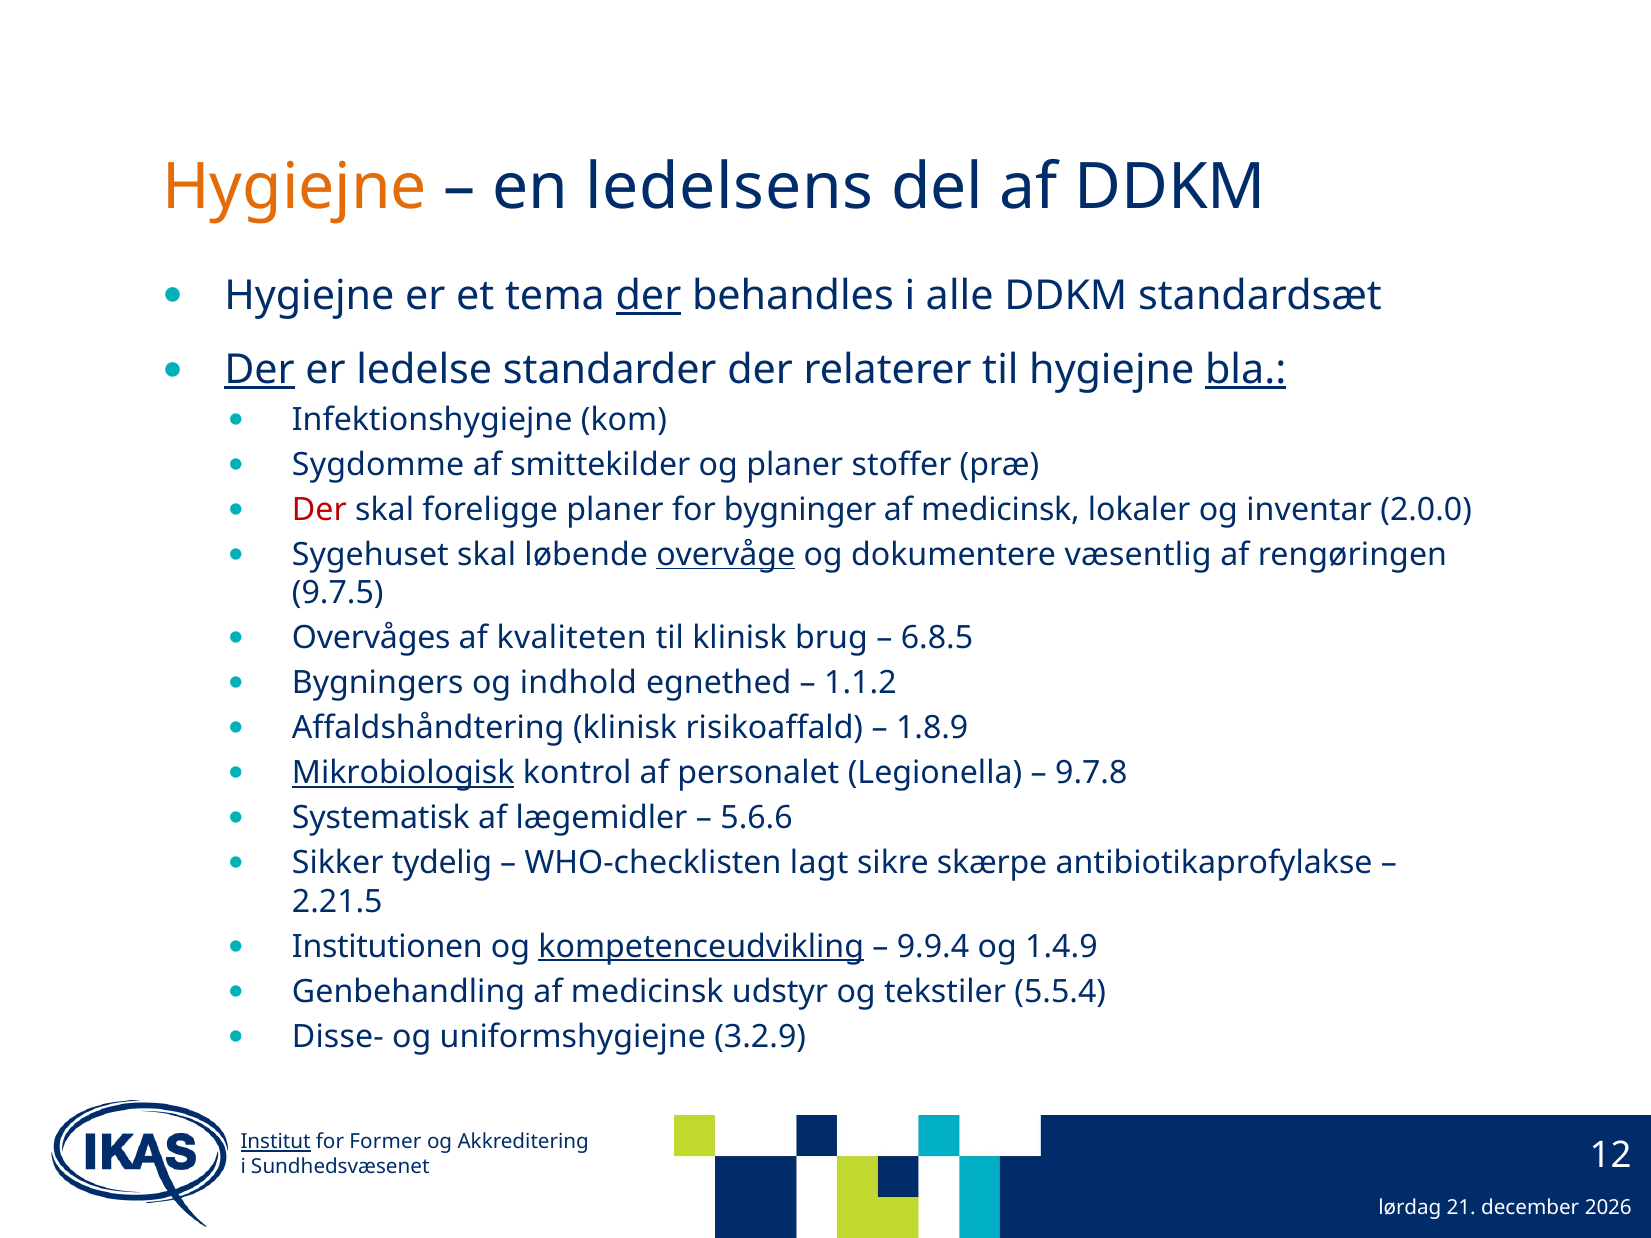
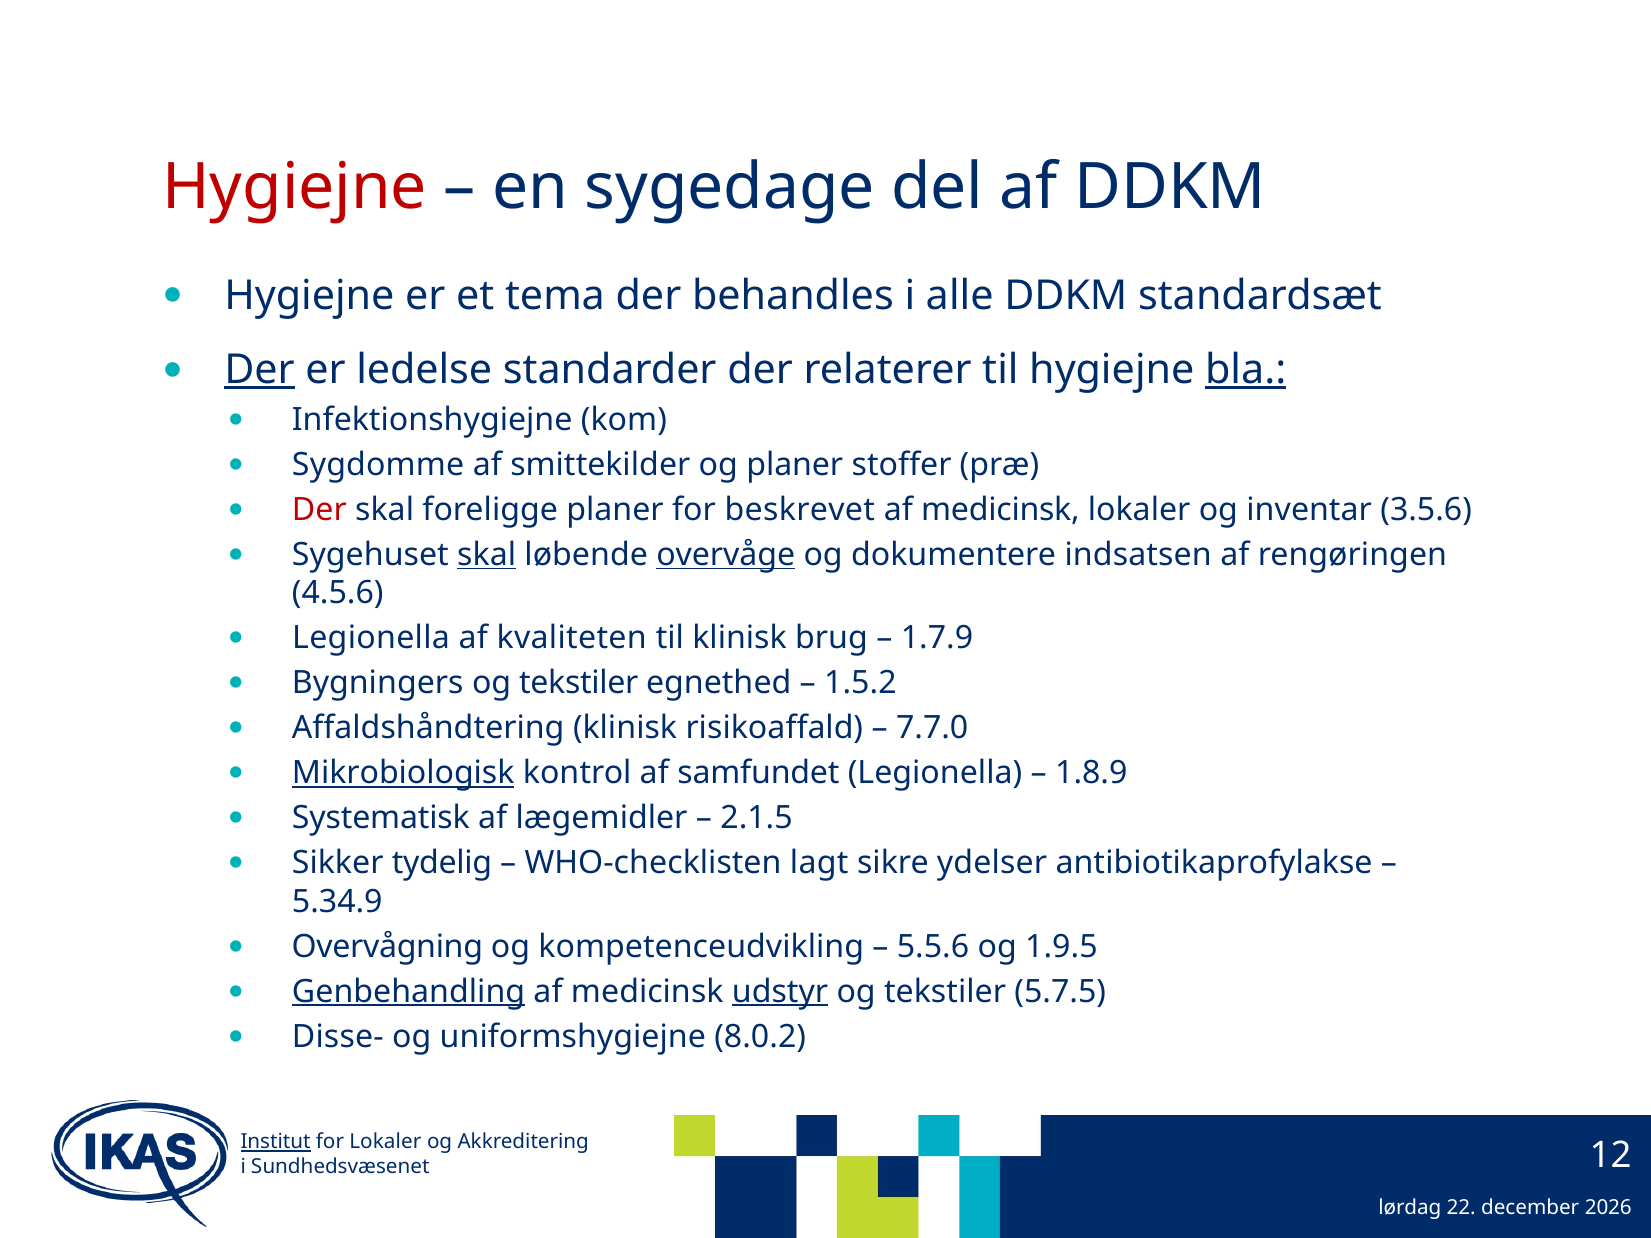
Hygiejne at (295, 187) colour: orange -> red
ledelsens: ledelsens -> sygedage
der at (648, 296) underline: present -> none
bygninger: bygninger -> beskrevet
2.0.0: 2.0.0 -> 3.5.6
skal at (487, 555) underline: none -> present
væsentlig: væsentlig -> indsatsen
9.7.5: 9.7.5 -> 4.5.6
Overvåges at (371, 638): Overvåges -> Legionella
6.8.5: 6.8.5 -> 1.7.9
Bygningers og indhold: indhold -> tekstiler
1.1.2: 1.1.2 -> 1.5.2
1.8.9: 1.8.9 -> 7.7.0
personalet: personalet -> samfundet
9.7.8: 9.7.8 -> 1.8.9
5.6.6: 5.6.6 -> 2.1.5
skærpe: skærpe -> ydelser
2.21.5: 2.21.5 -> 5.34.9
Institutionen: Institutionen -> Overvågning
kompetenceudvikling underline: present -> none
9.9.4: 9.9.4 -> 5.5.6
1.4.9: 1.4.9 -> 1.9.5
Genbehandling underline: none -> present
udstyr underline: none -> present
5.5.4: 5.5.4 -> 5.7.5
3.2.9: 3.2.9 -> 8.0.2
for Former: Former -> Lokaler
21: 21 -> 22
